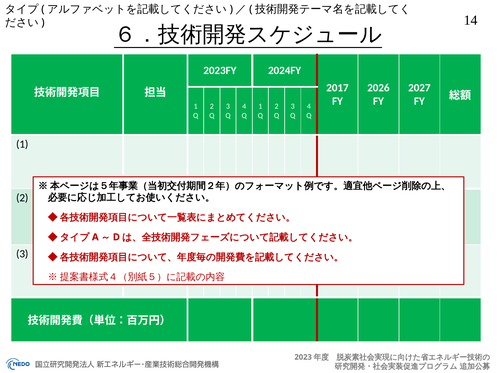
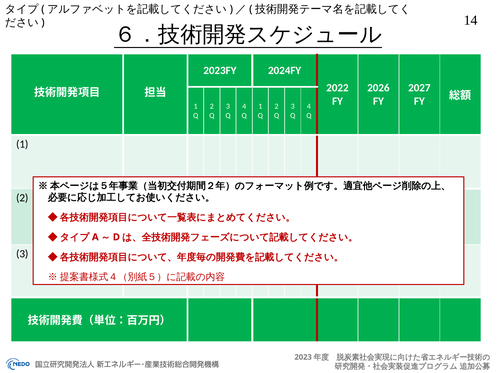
2017: 2017 -> 2022
